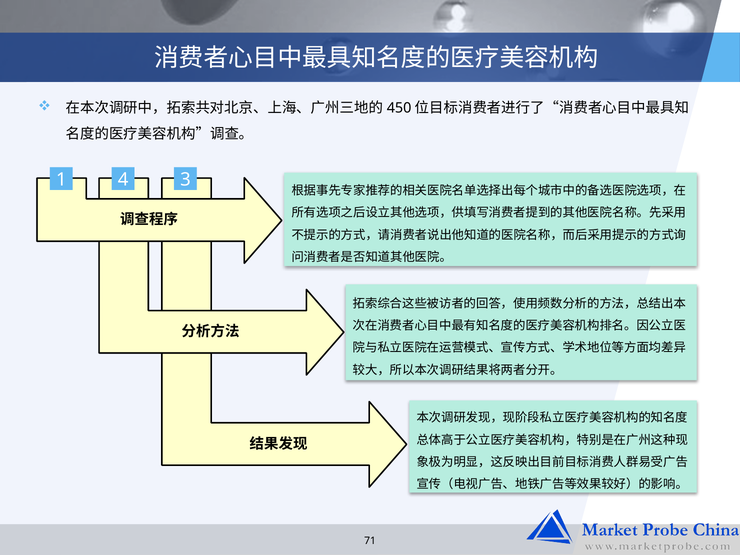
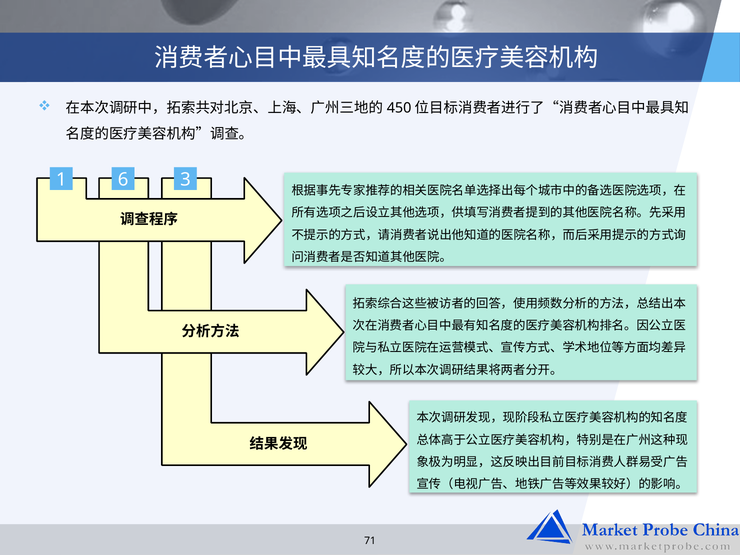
4: 4 -> 6
